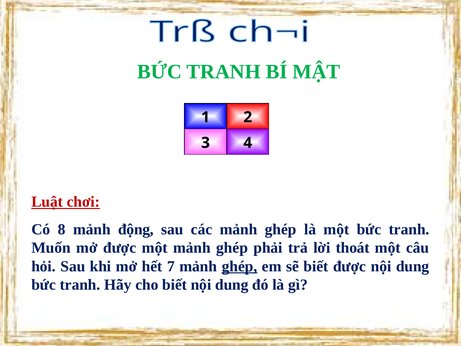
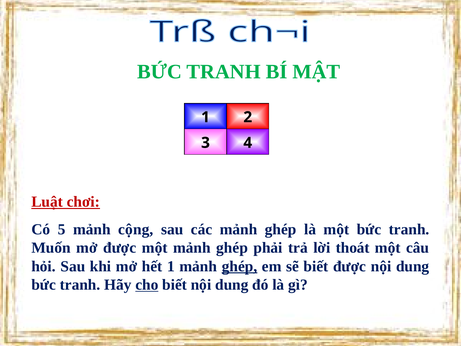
8: 8 -> 5
động: động -> cộng
hết 7: 7 -> 1
cho underline: none -> present
